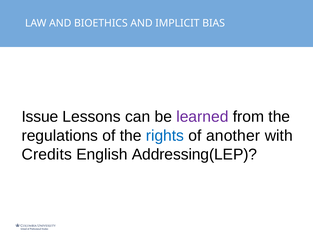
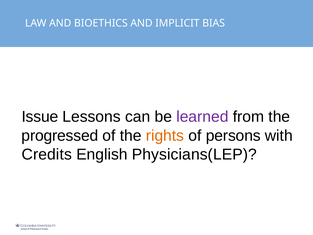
regulations: regulations -> progressed
rights colour: blue -> orange
another: another -> persons
Addressing(LEP: Addressing(LEP -> Physicians(LEP
